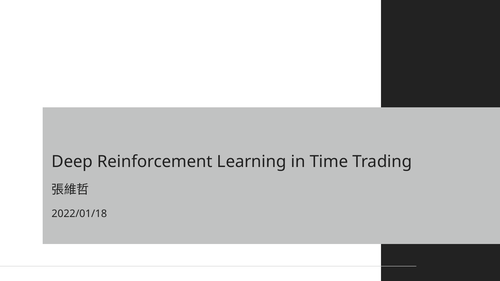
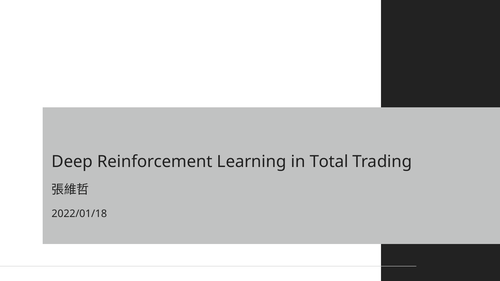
Time: Time -> Total
